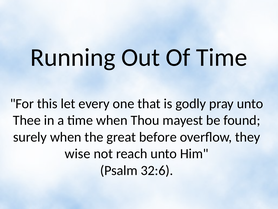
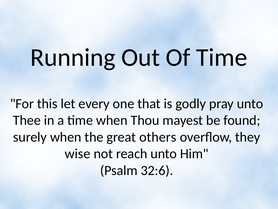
before: before -> others
